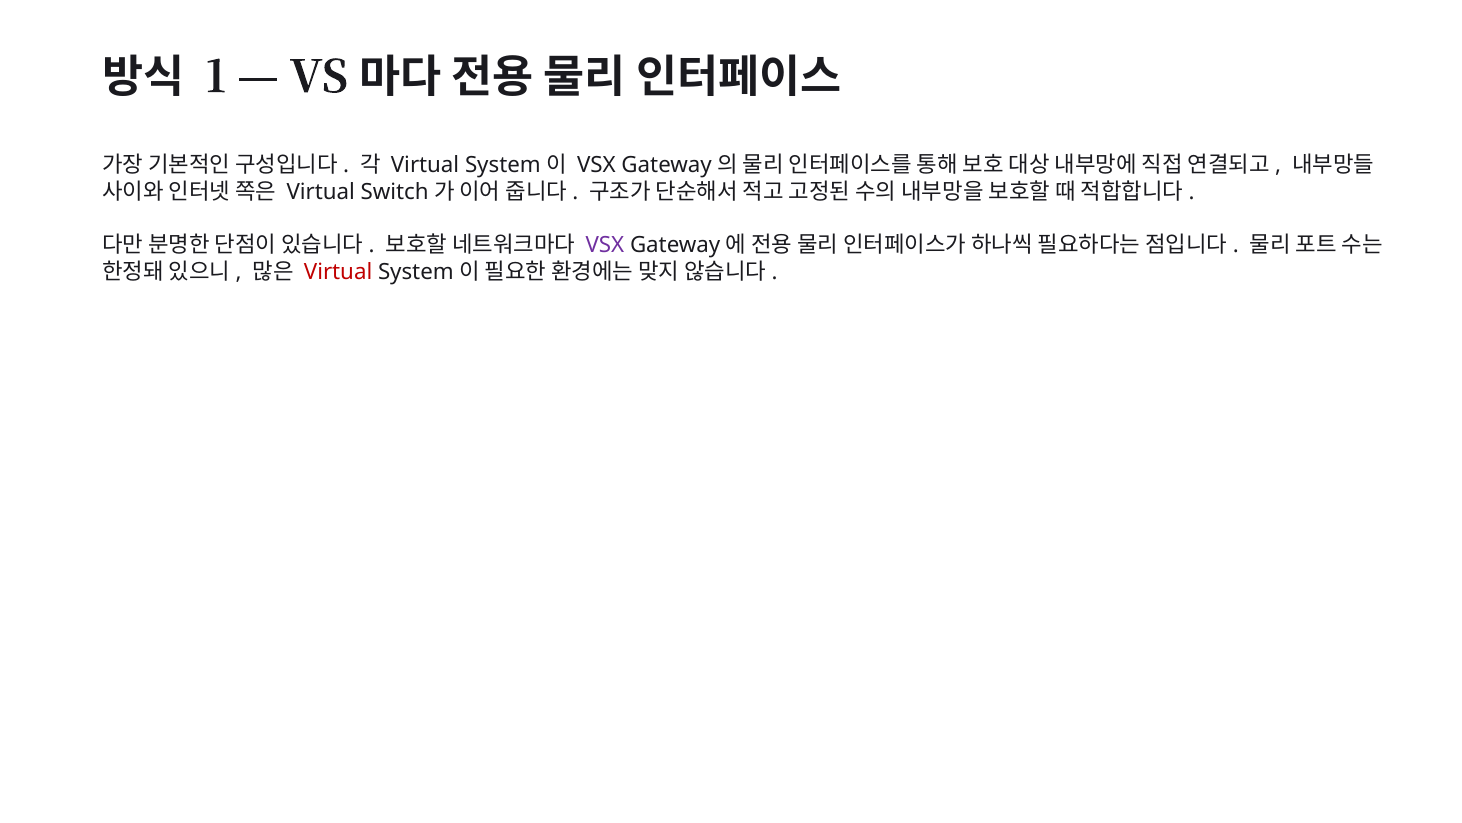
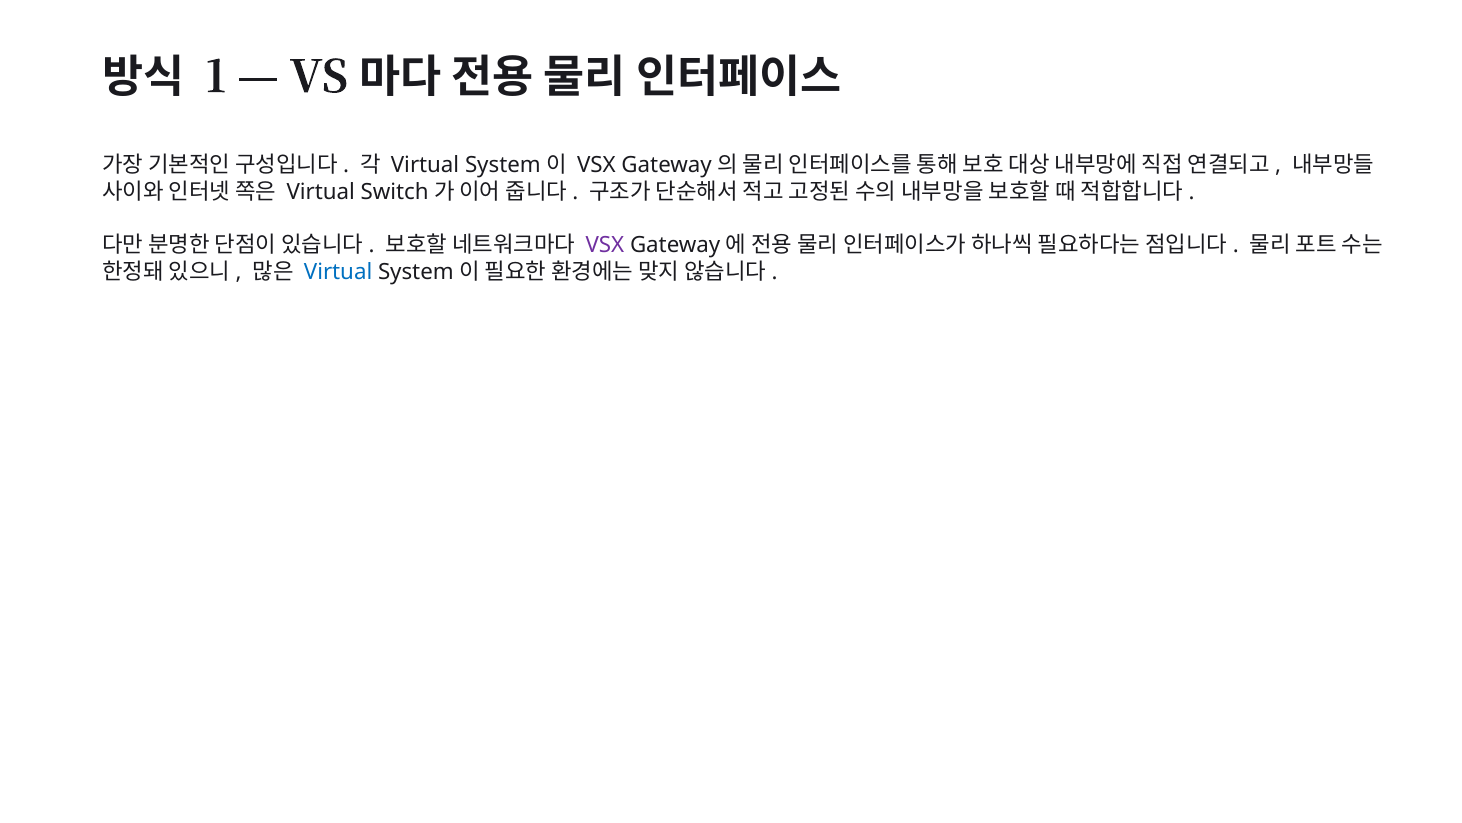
Virtual at (338, 272) colour: red -> blue
